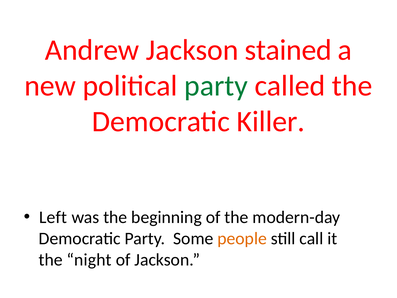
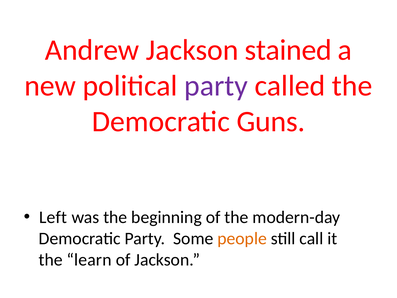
party at (216, 86) colour: green -> purple
Killer: Killer -> Guns
night: night -> learn
